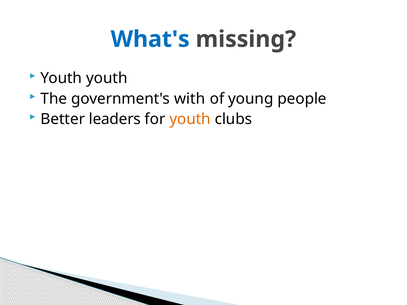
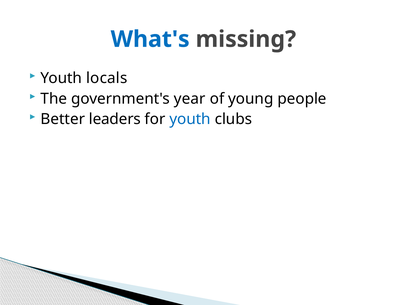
Youth youth: youth -> locals
with: with -> year
youth at (190, 119) colour: orange -> blue
